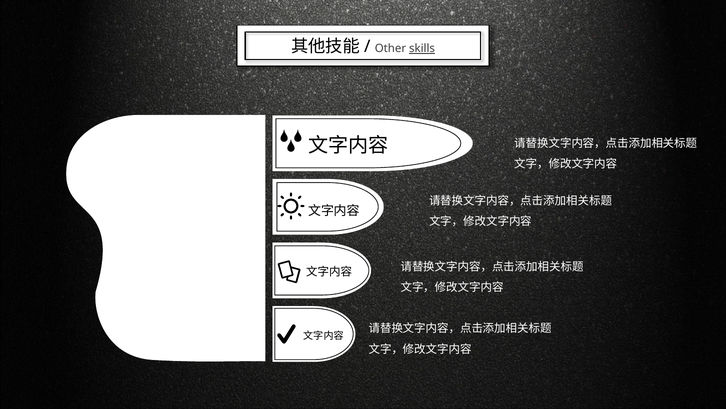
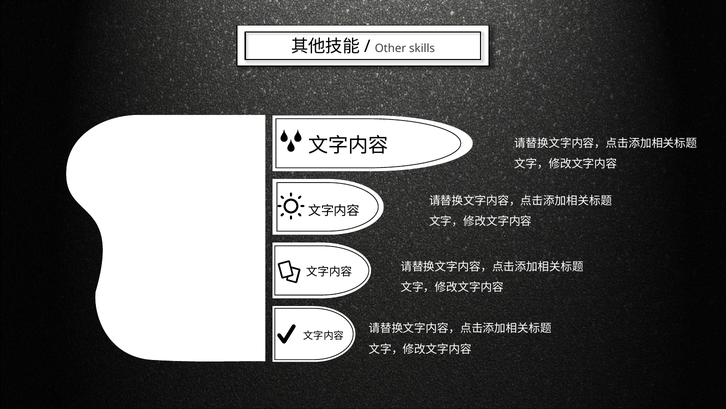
skills underline: present -> none
